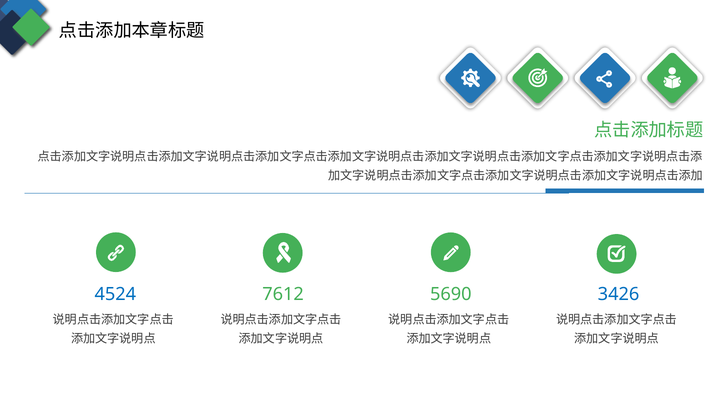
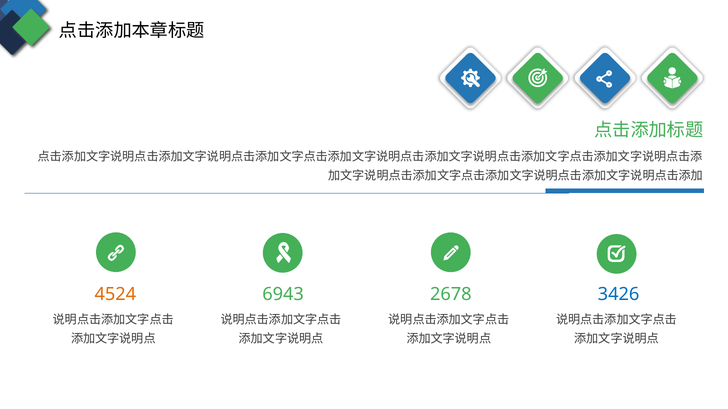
4524 colour: blue -> orange
7612: 7612 -> 6943
5690: 5690 -> 2678
